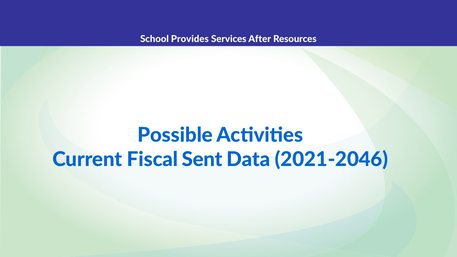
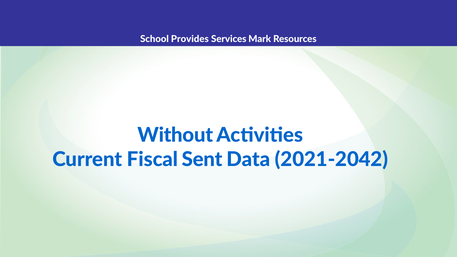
After: After -> Mark
Possible: Possible -> Without
2021-2046: 2021-2046 -> 2021-2042
